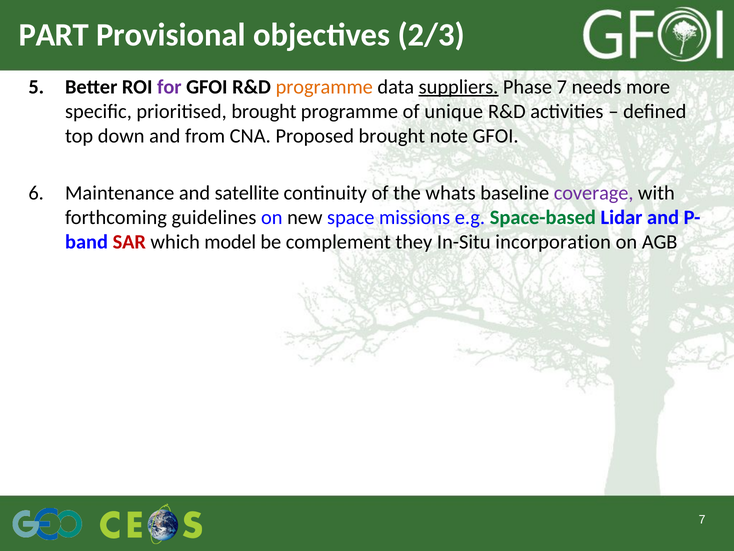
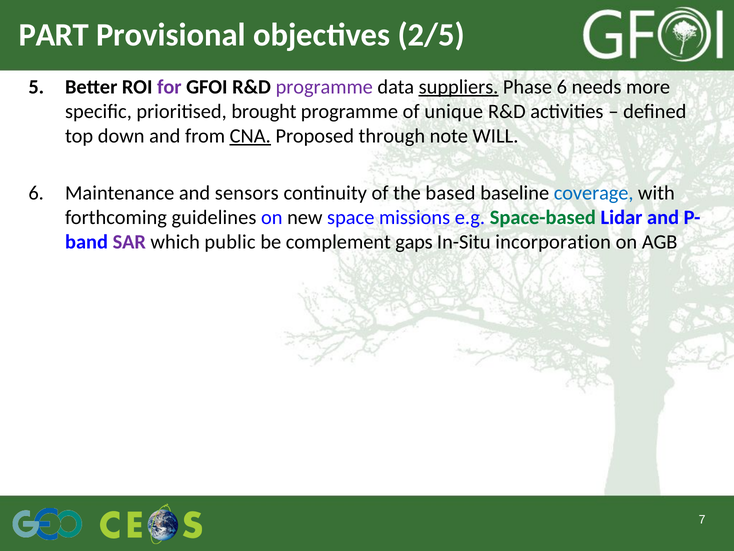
2/3: 2/3 -> 2/5
programme at (324, 87) colour: orange -> purple
Phase 7: 7 -> 6
CNA underline: none -> present
Proposed brought: brought -> through
note GFOI: GFOI -> WILL
satellite: satellite -> sensors
whats: whats -> based
coverage colour: purple -> blue
SAR colour: red -> purple
model: model -> public
they: they -> gaps
